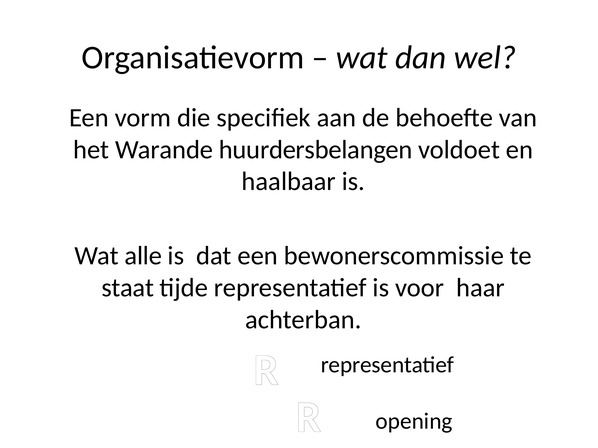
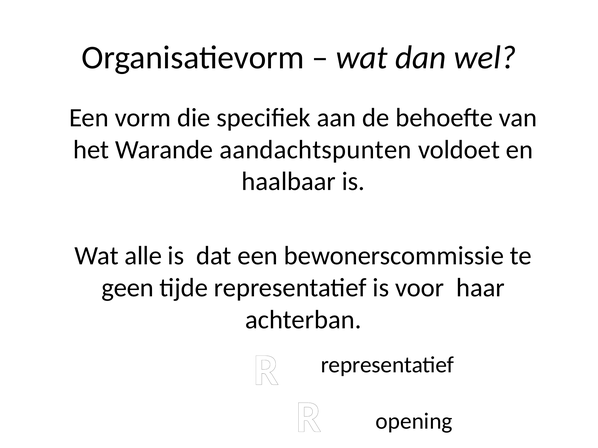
huurdersbelangen: huurdersbelangen -> aandachtspunten
staat: staat -> geen
